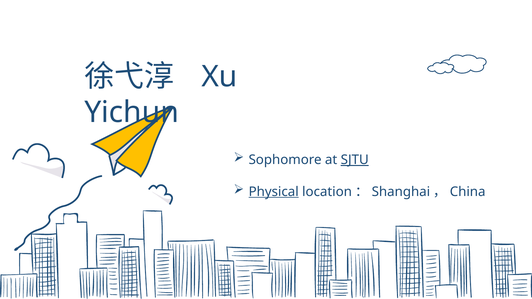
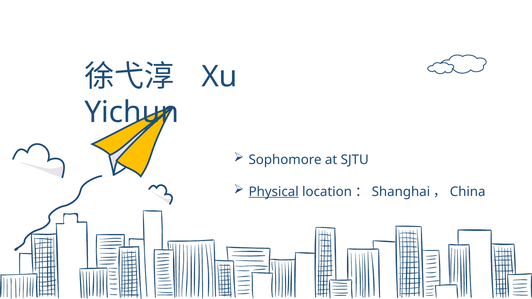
SJTU underline: present -> none
